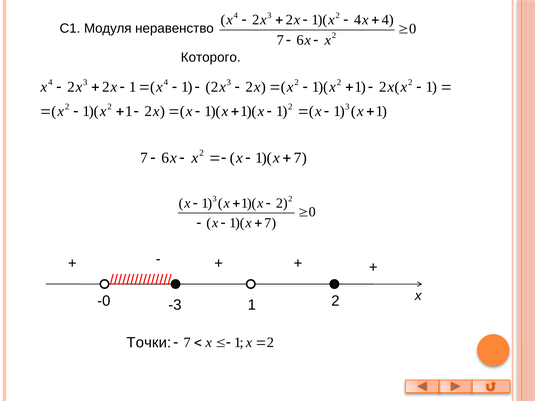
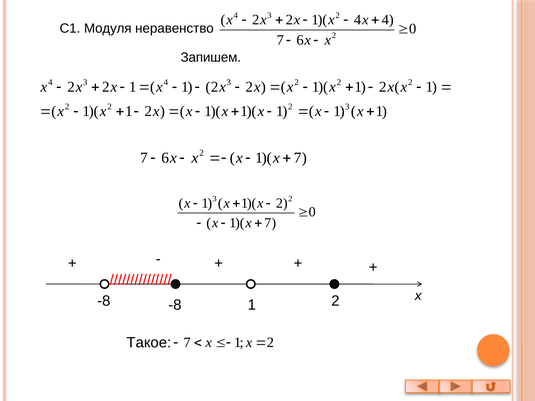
Которого: Которого -> Запишем
-0 at (104, 301): -0 -> -8
-3 at (175, 305): -3 -> -8
Точки: Точки -> Такое
